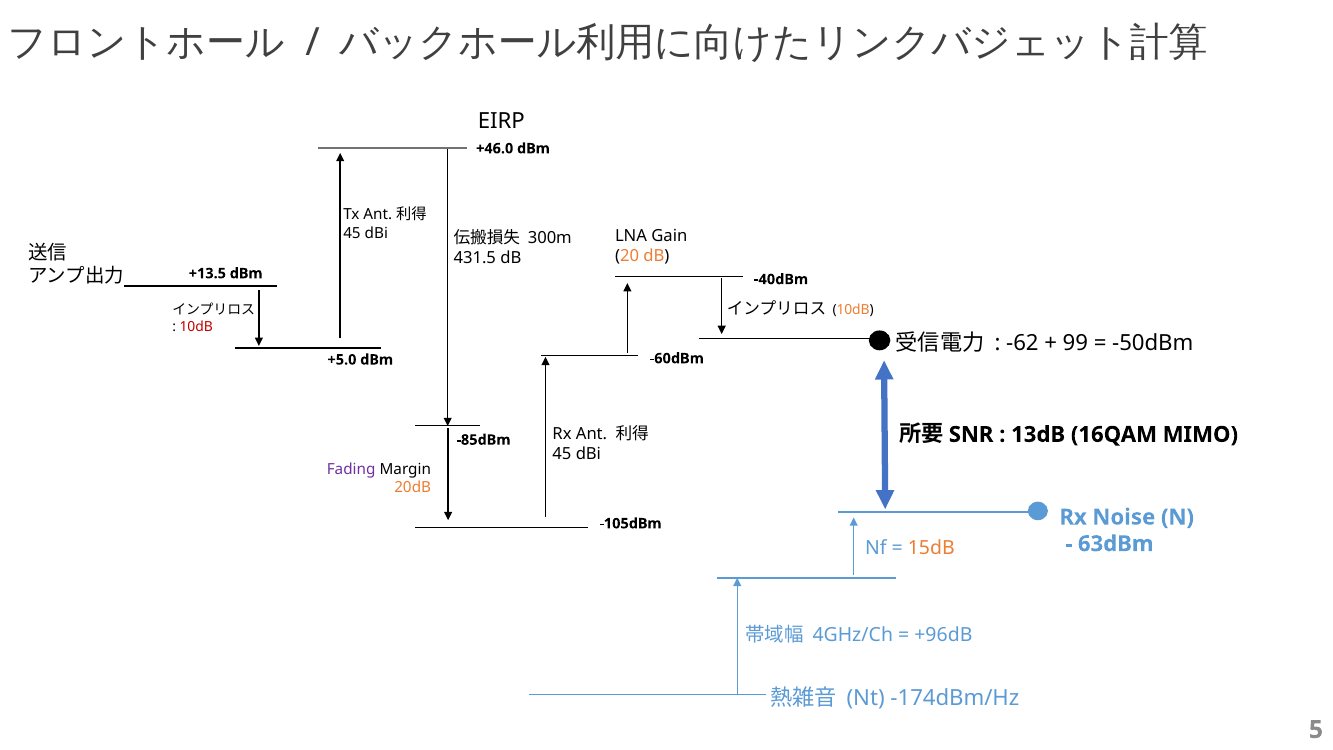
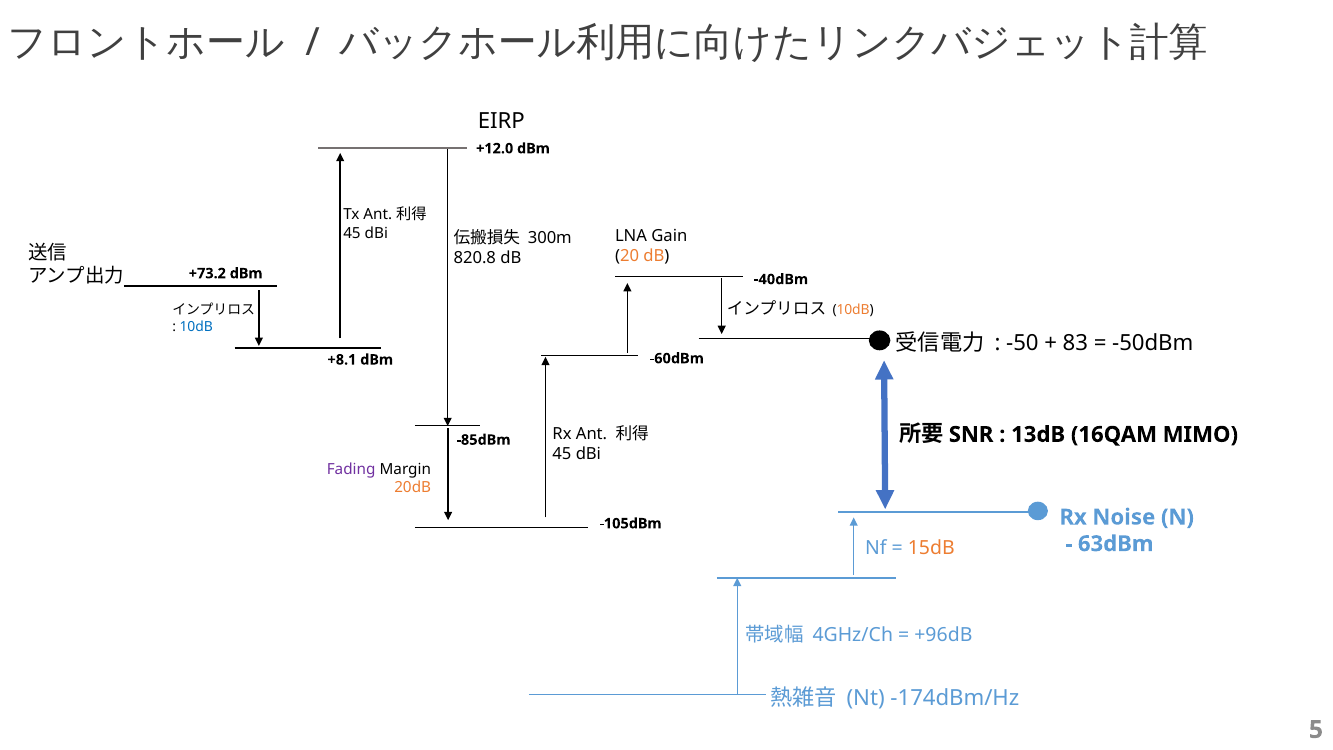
+46.0: +46.0 -> +12.0
431.5: 431.5 -> 820.8
+13.5: +13.5 -> +73.2
10dB at (196, 327) colour: red -> blue
-62: -62 -> -50
99: 99 -> 83
+5.0: +5.0 -> +8.1
